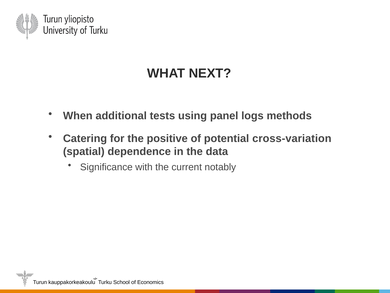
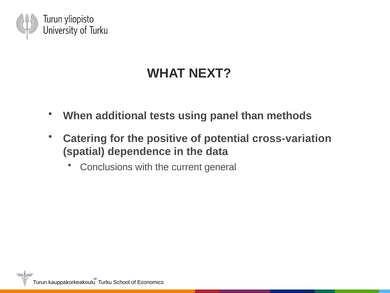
logs: logs -> than
Significance: Significance -> Conclusions
notably: notably -> general
